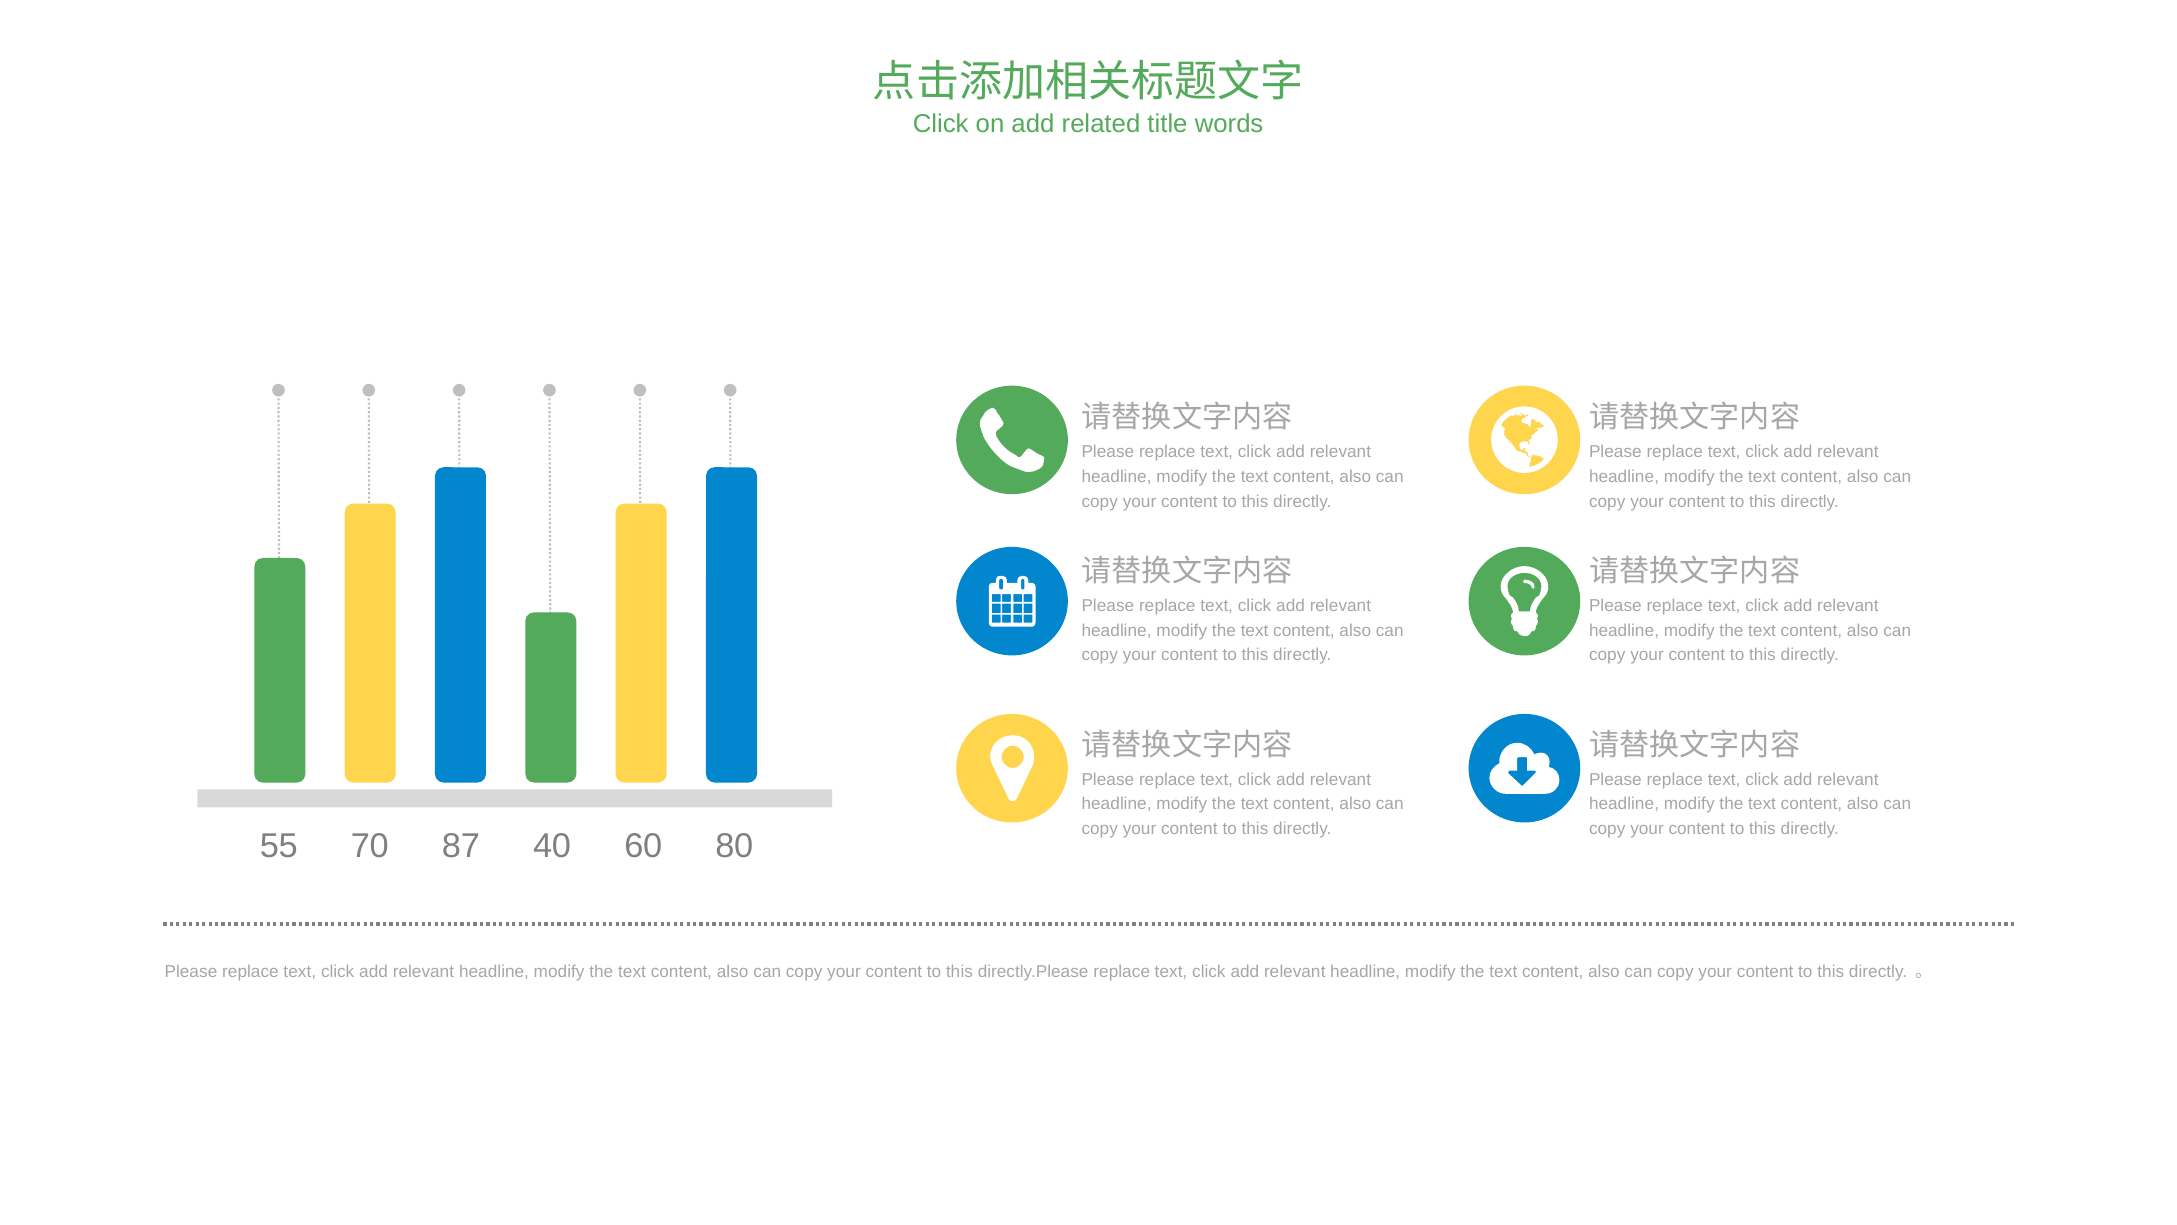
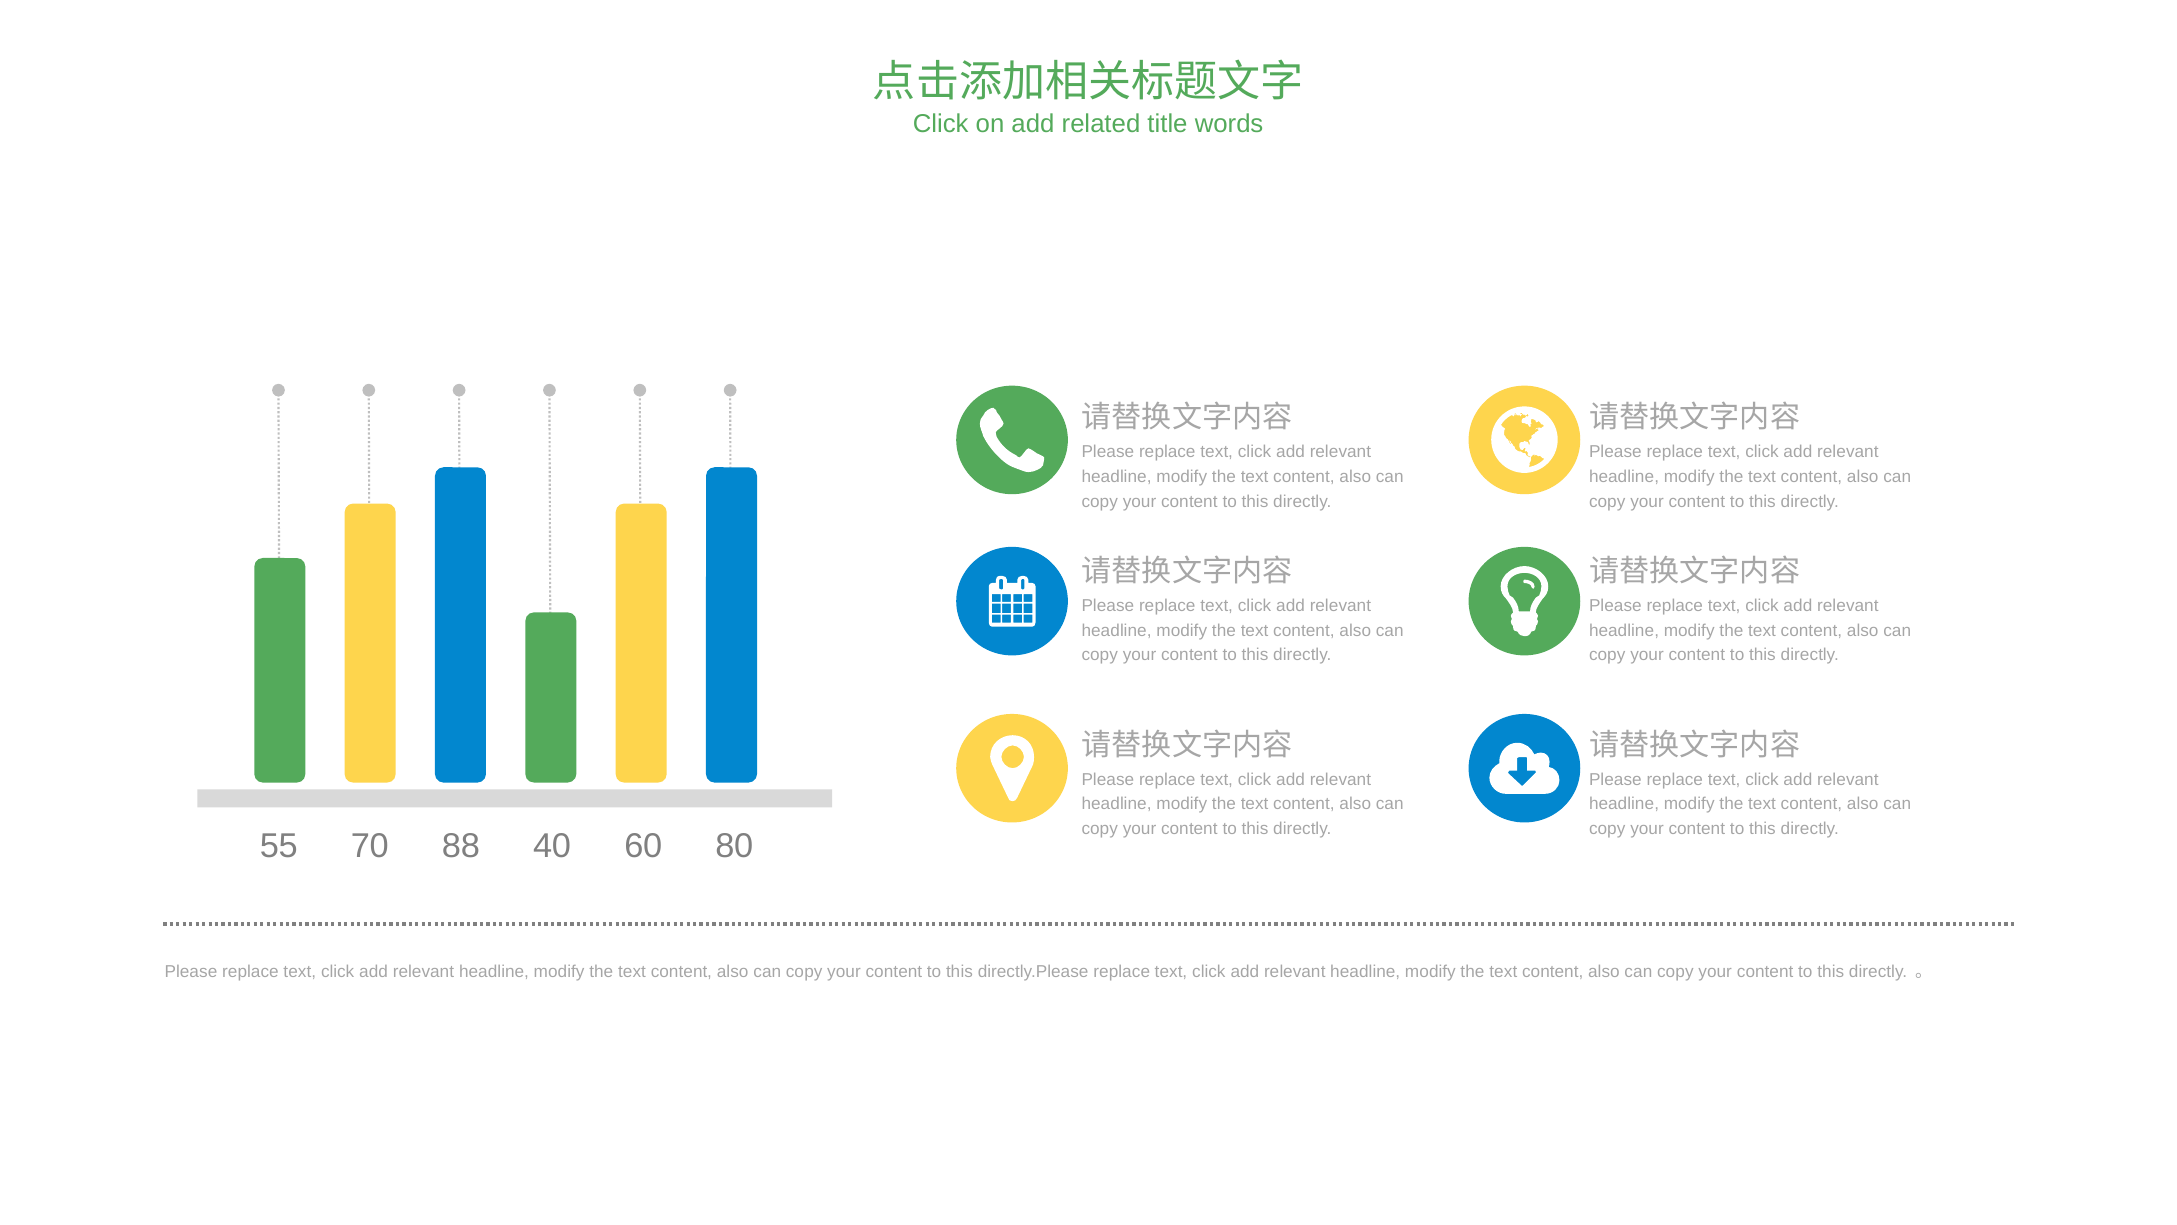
87: 87 -> 88
